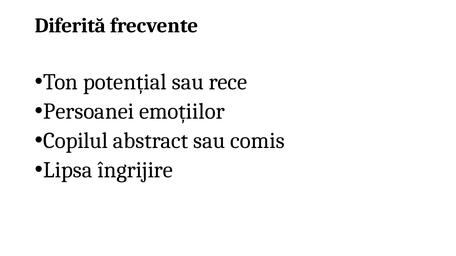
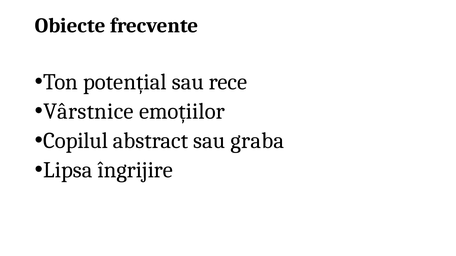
Diferită: Diferită -> Obiecte
Persoanei: Persoanei -> Vârstnice
comis: comis -> graba
